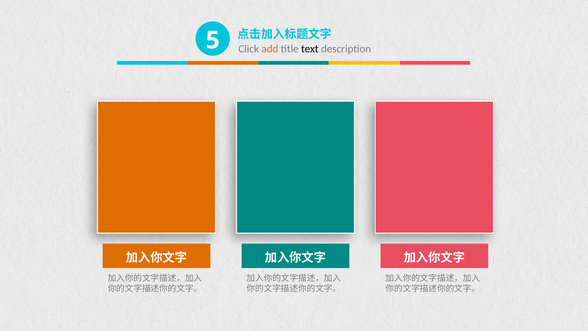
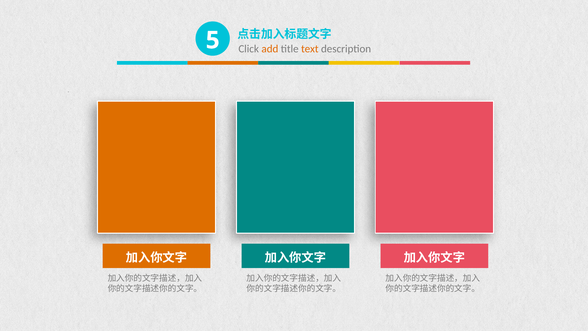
text colour: black -> orange
